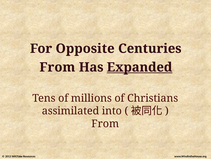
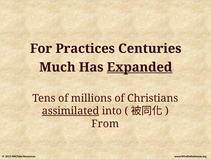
Opposite: Opposite -> Practices
From at (57, 67): From -> Much
assimilated underline: none -> present
